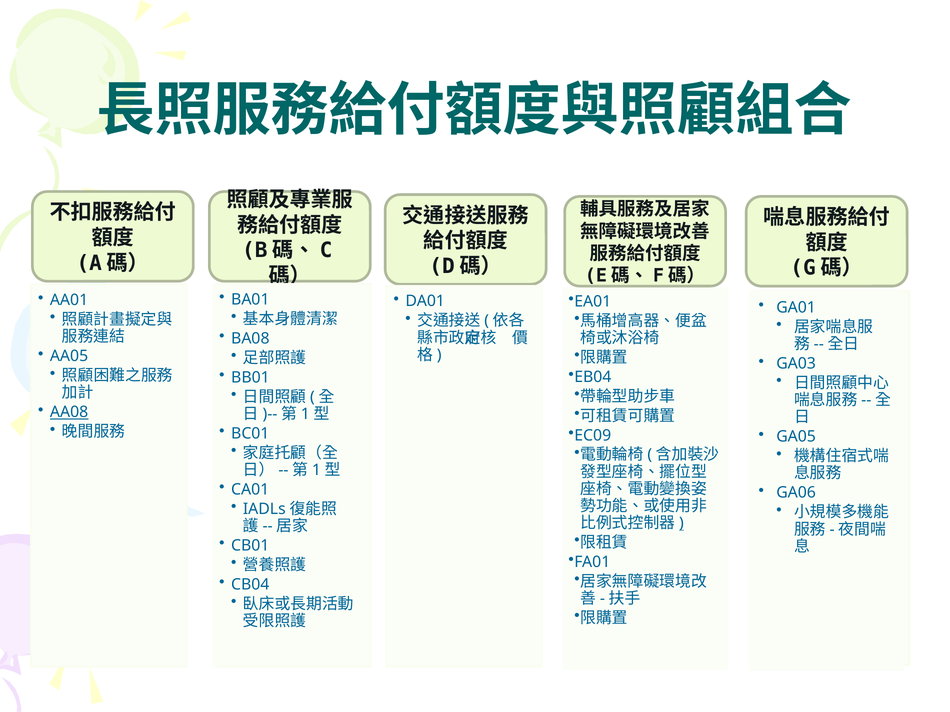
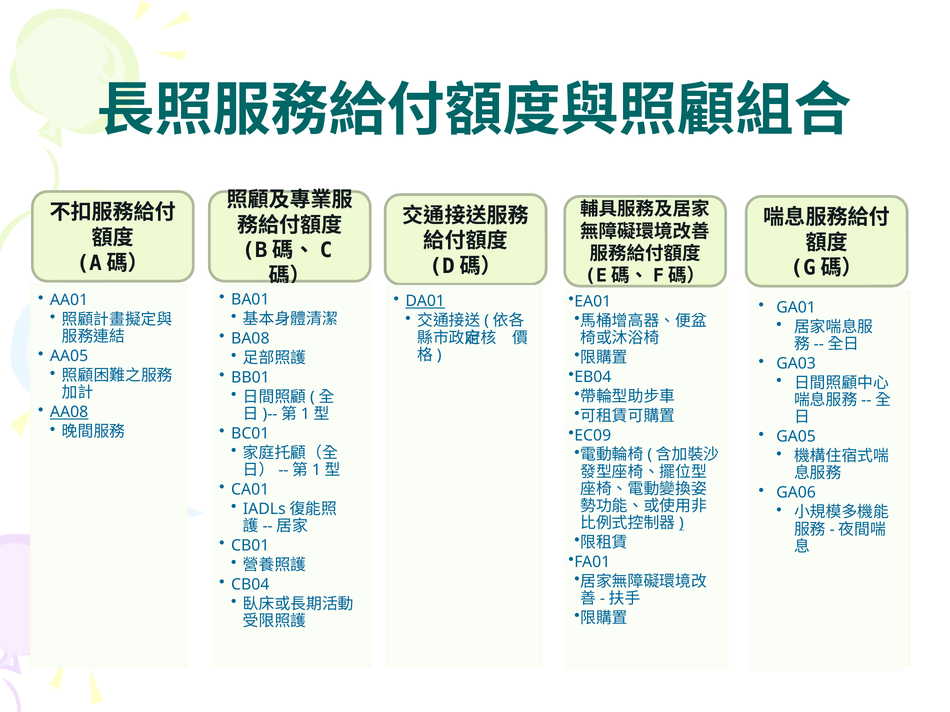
DA01 underline: none -> present
